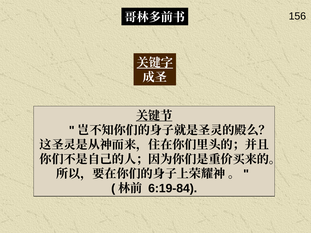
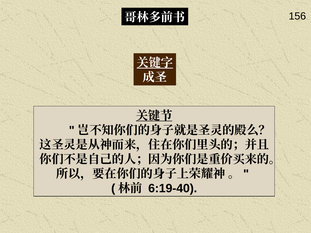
6:19-84: 6:19-84 -> 6:19-40
